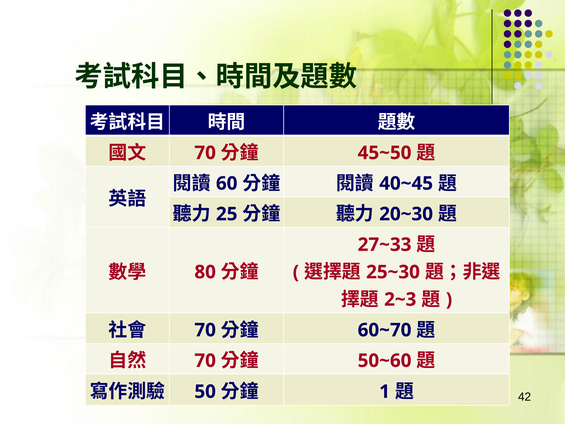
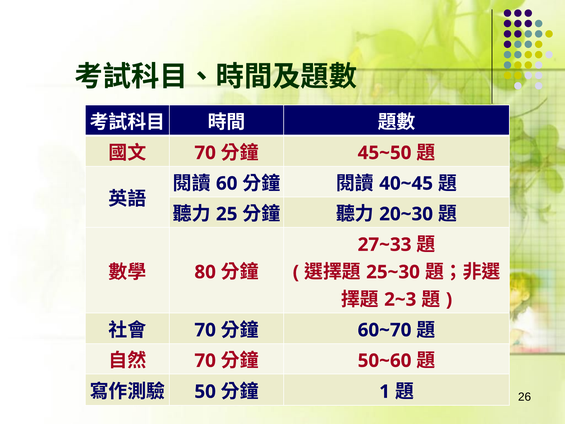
42: 42 -> 26
